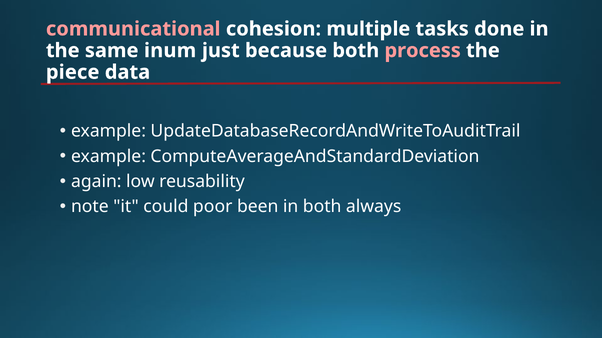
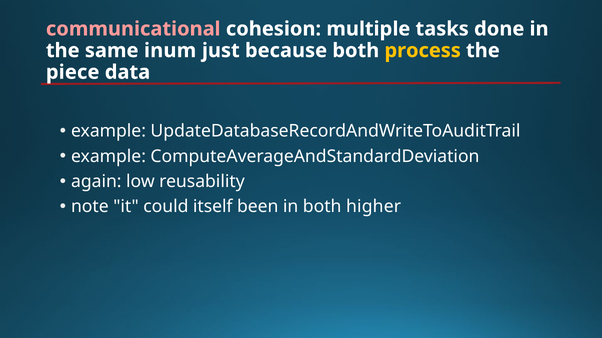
process colour: pink -> yellow
poor: poor -> itself
always: always -> higher
